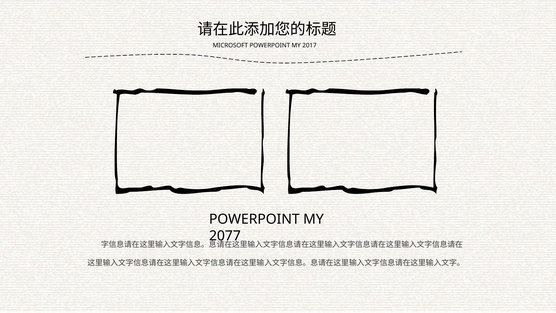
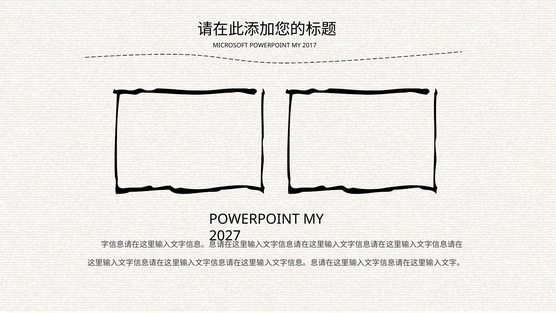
2077: 2077 -> 2027
